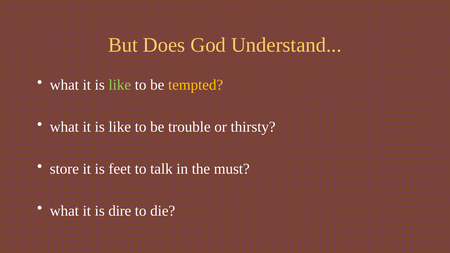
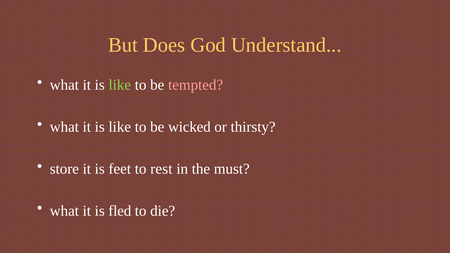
tempted colour: yellow -> pink
trouble: trouble -> wicked
talk: talk -> rest
dire: dire -> fled
